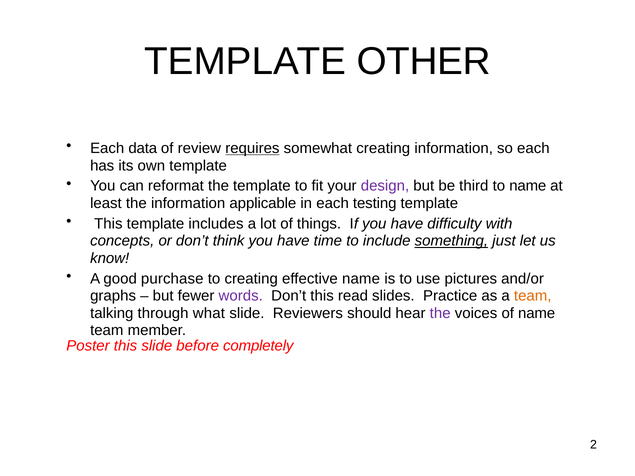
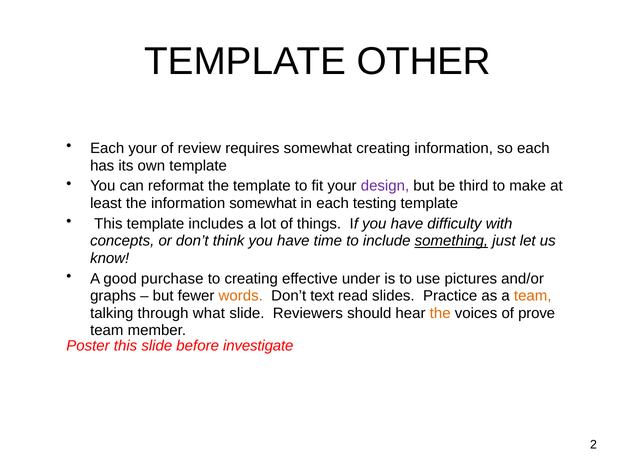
Each data: data -> your
requires underline: present -> none
to name: name -> make
information applicable: applicable -> somewhat
effective name: name -> under
words colour: purple -> orange
Don’t this: this -> text
the at (440, 313) colour: purple -> orange
of name: name -> prove
completely: completely -> investigate
